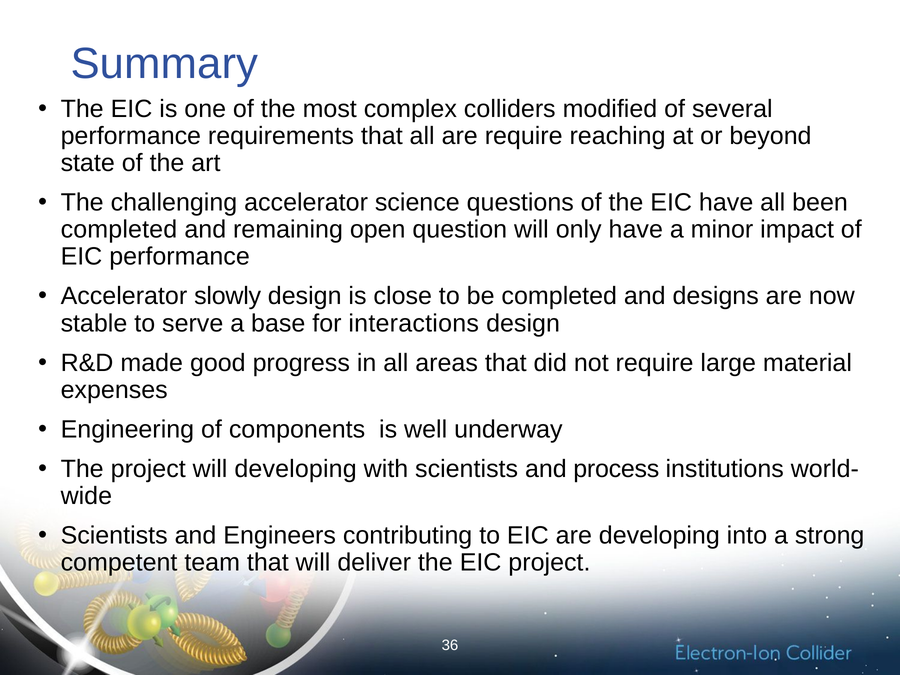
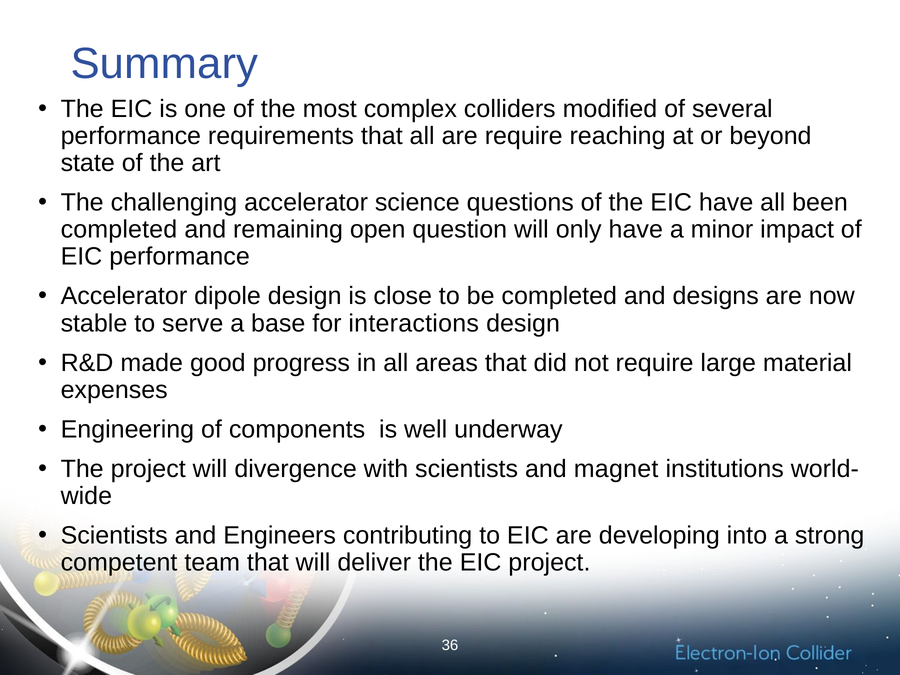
slowly: slowly -> dipole
will developing: developing -> divergence
process: process -> magnet
